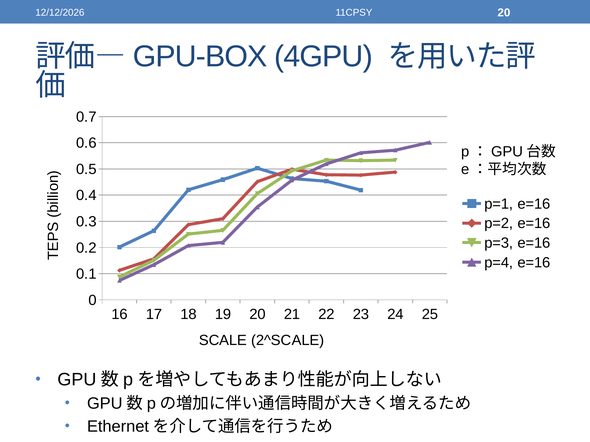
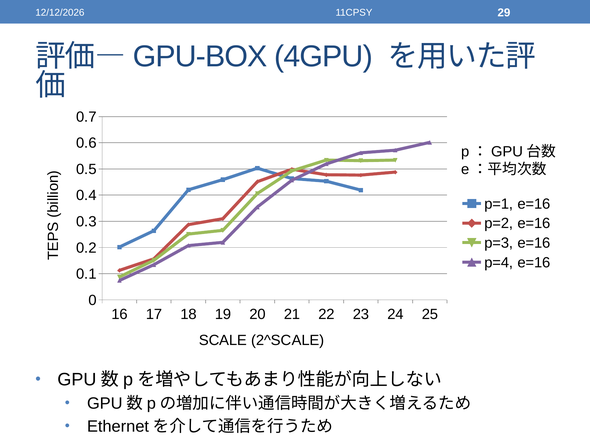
11CPSY 20: 20 -> 29
